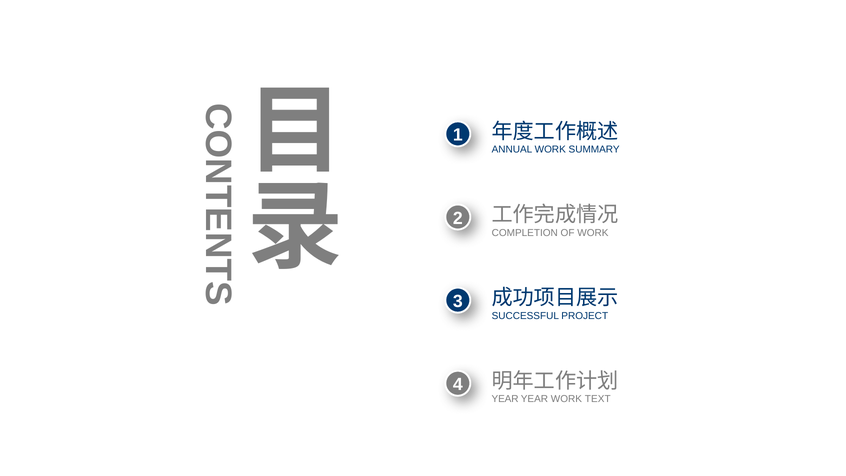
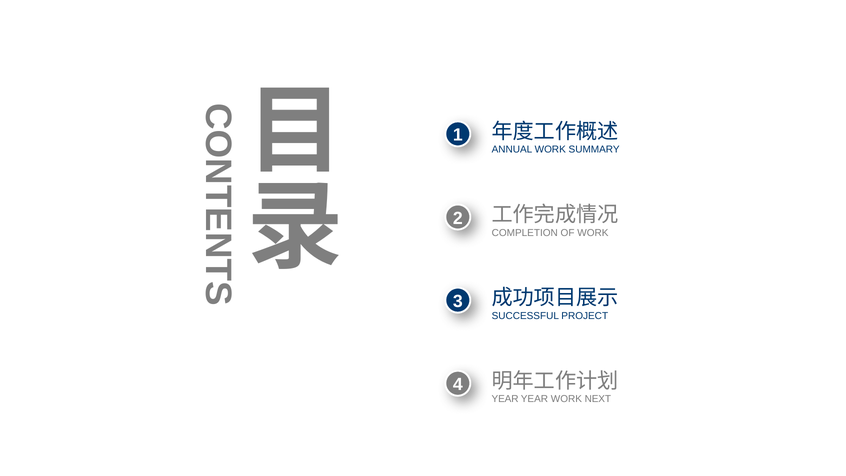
TEXT: TEXT -> NEXT
